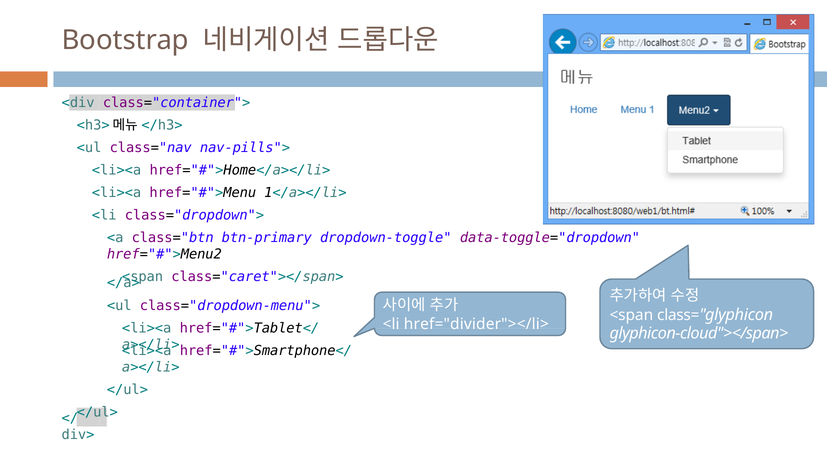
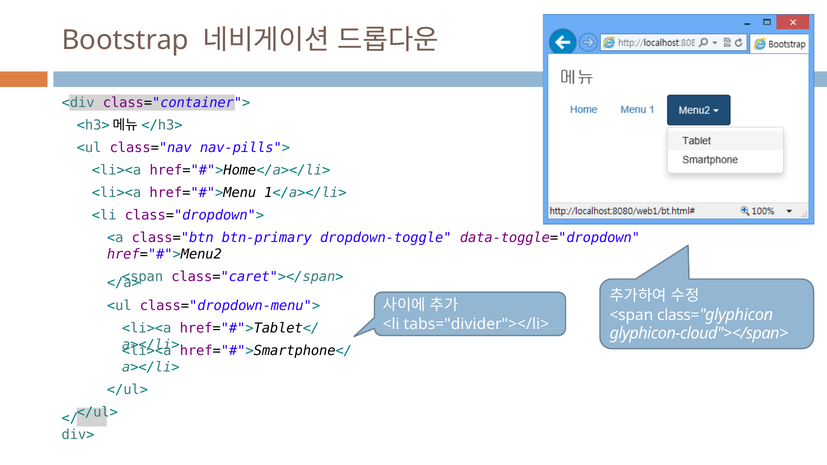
href="divider"></li>: href="divider"></li> -> tabs="divider"></li>
